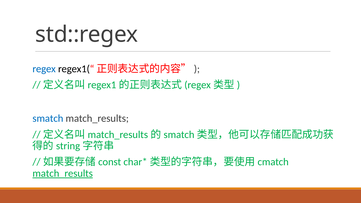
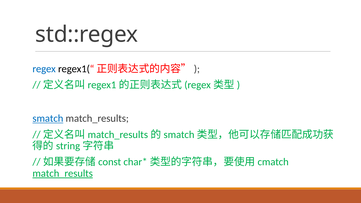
smatch underline: none -> present
